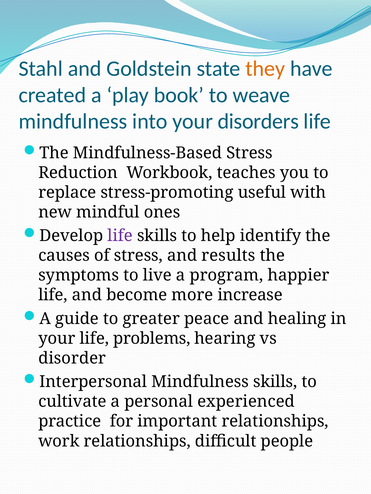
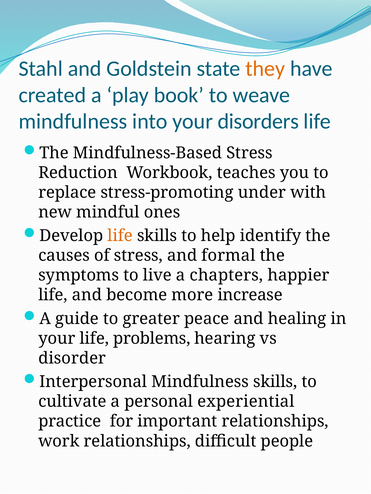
useful: useful -> under
life at (120, 236) colour: purple -> orange
results: results -> formal
program: program -> chapters
experienced: experienced -> experiential
